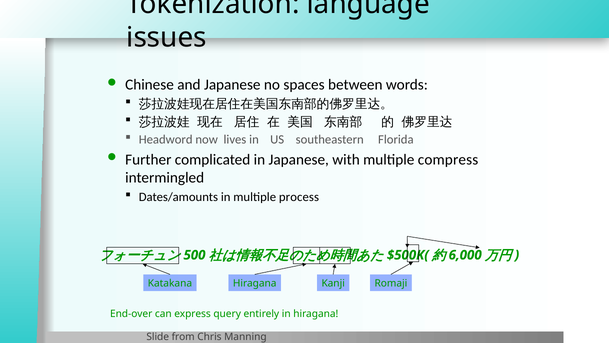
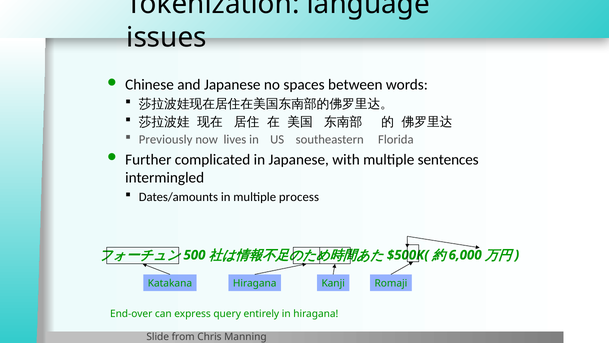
Headword: Headword -> Previously
compress: compress -> sentences
